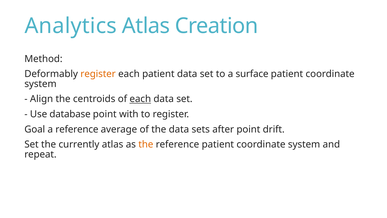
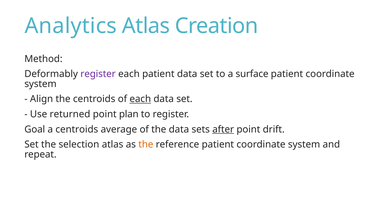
register at (98, 74) colour: orange -> purple
database: database -> returned
with: with -> plan
a reference: reference -> centroids
after underline: none -> present
currently: currently -> selection
